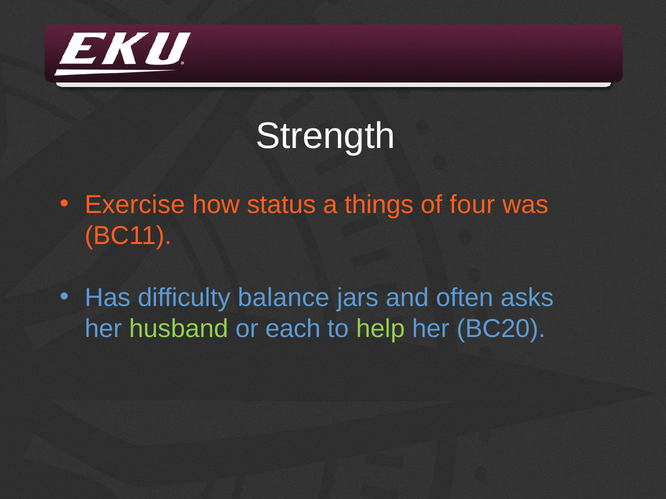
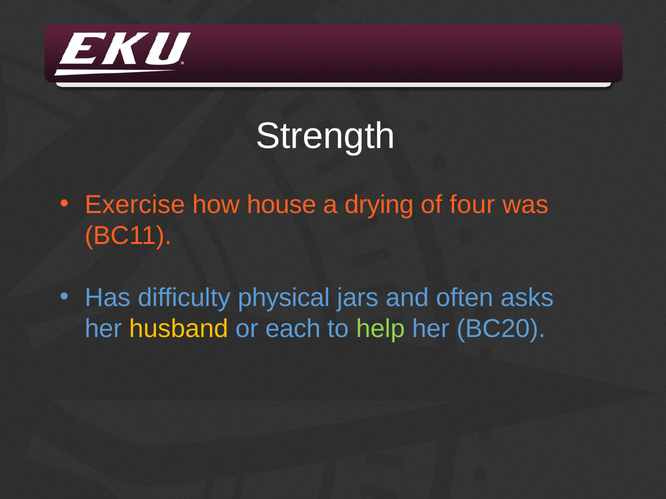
status: status -> house
things: things -> drying
balance: balance -> physical
husband colour: light green -> yellow
